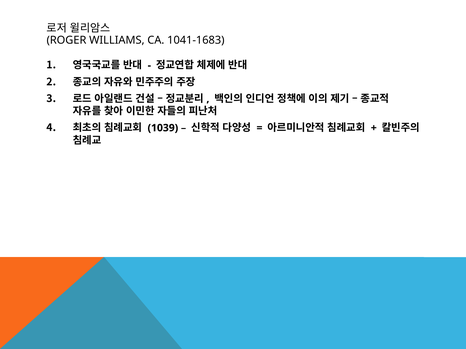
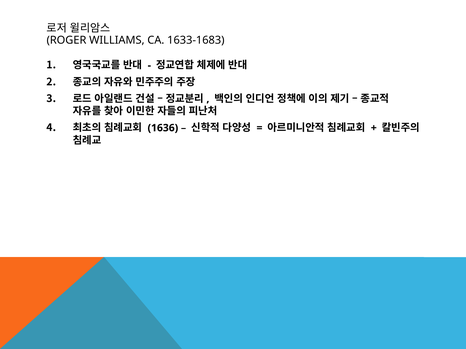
1041-1683: 1041-1683 -> 1633-1683
1039: 1039 -> 1636
